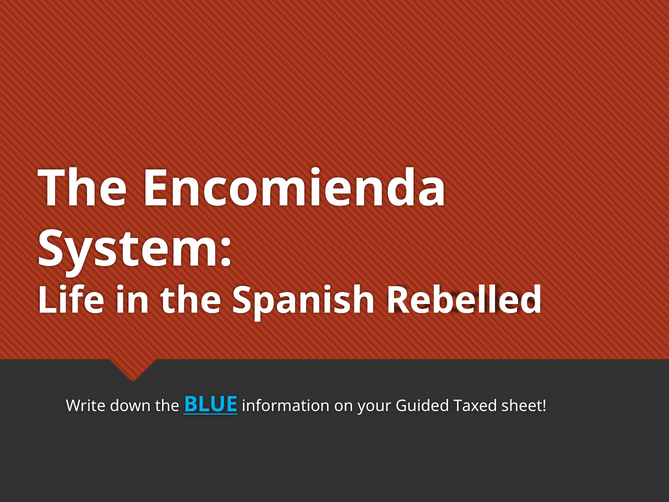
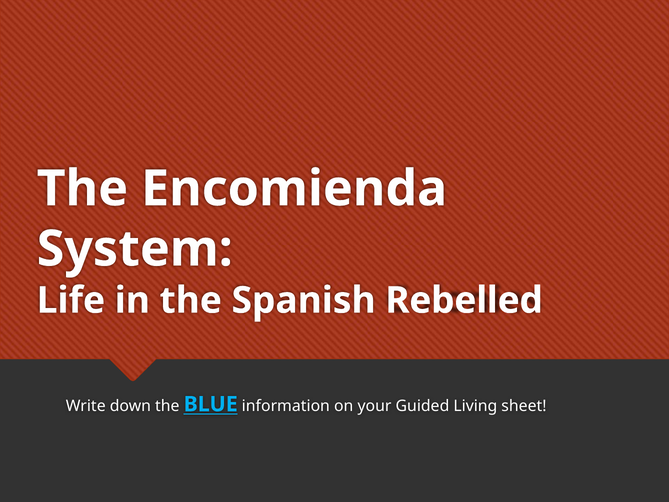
Taxed: Taxed -> Living
